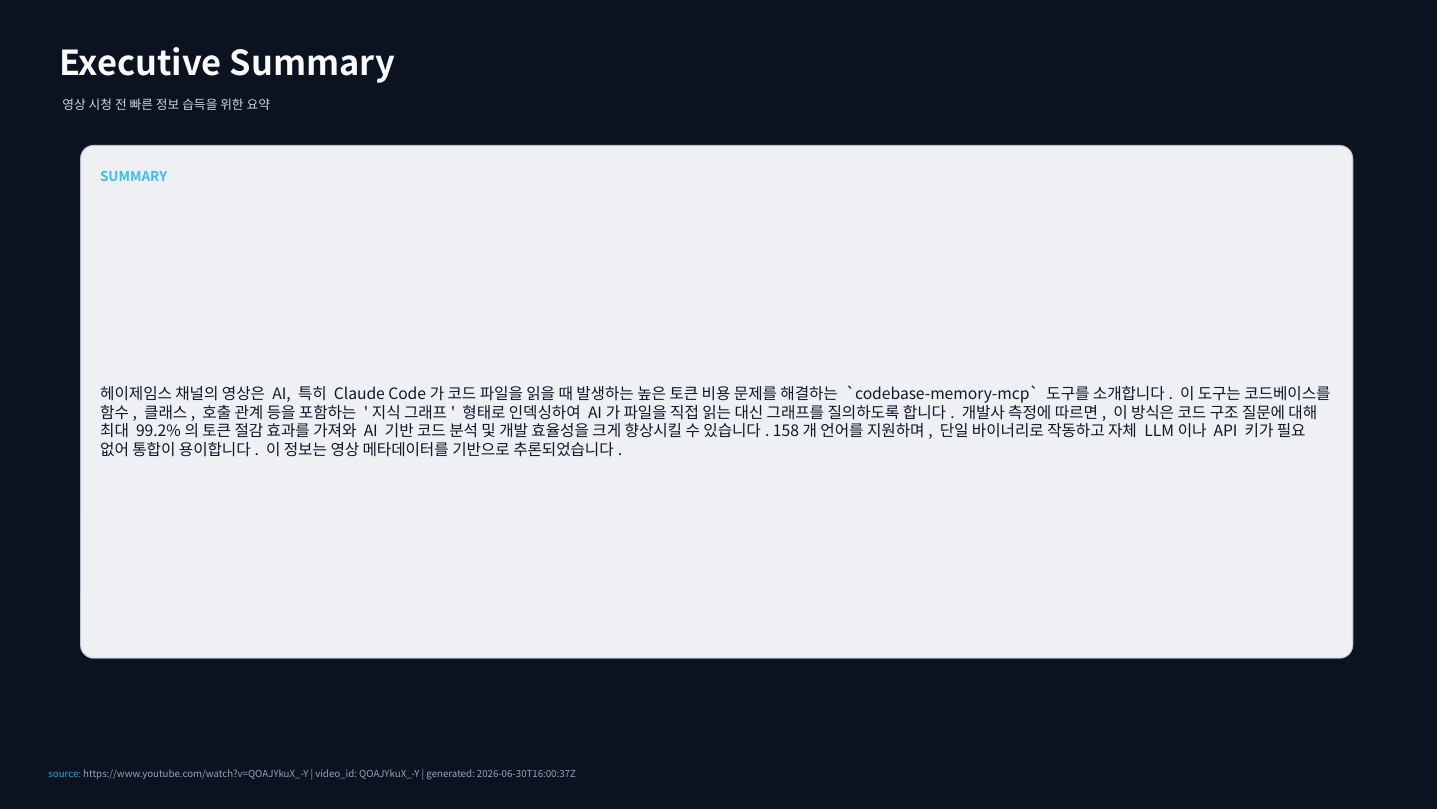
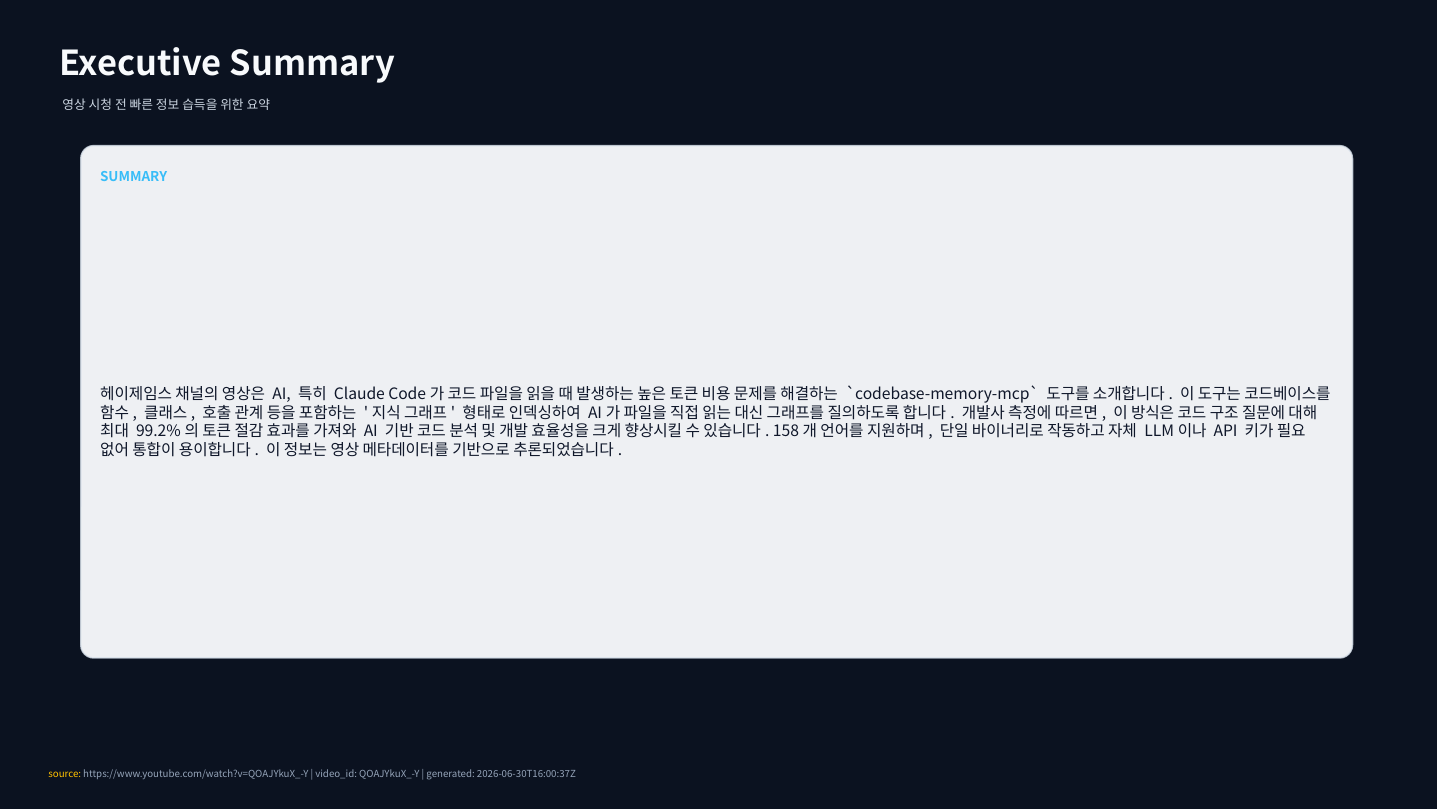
source colour: light blue -> yellow
